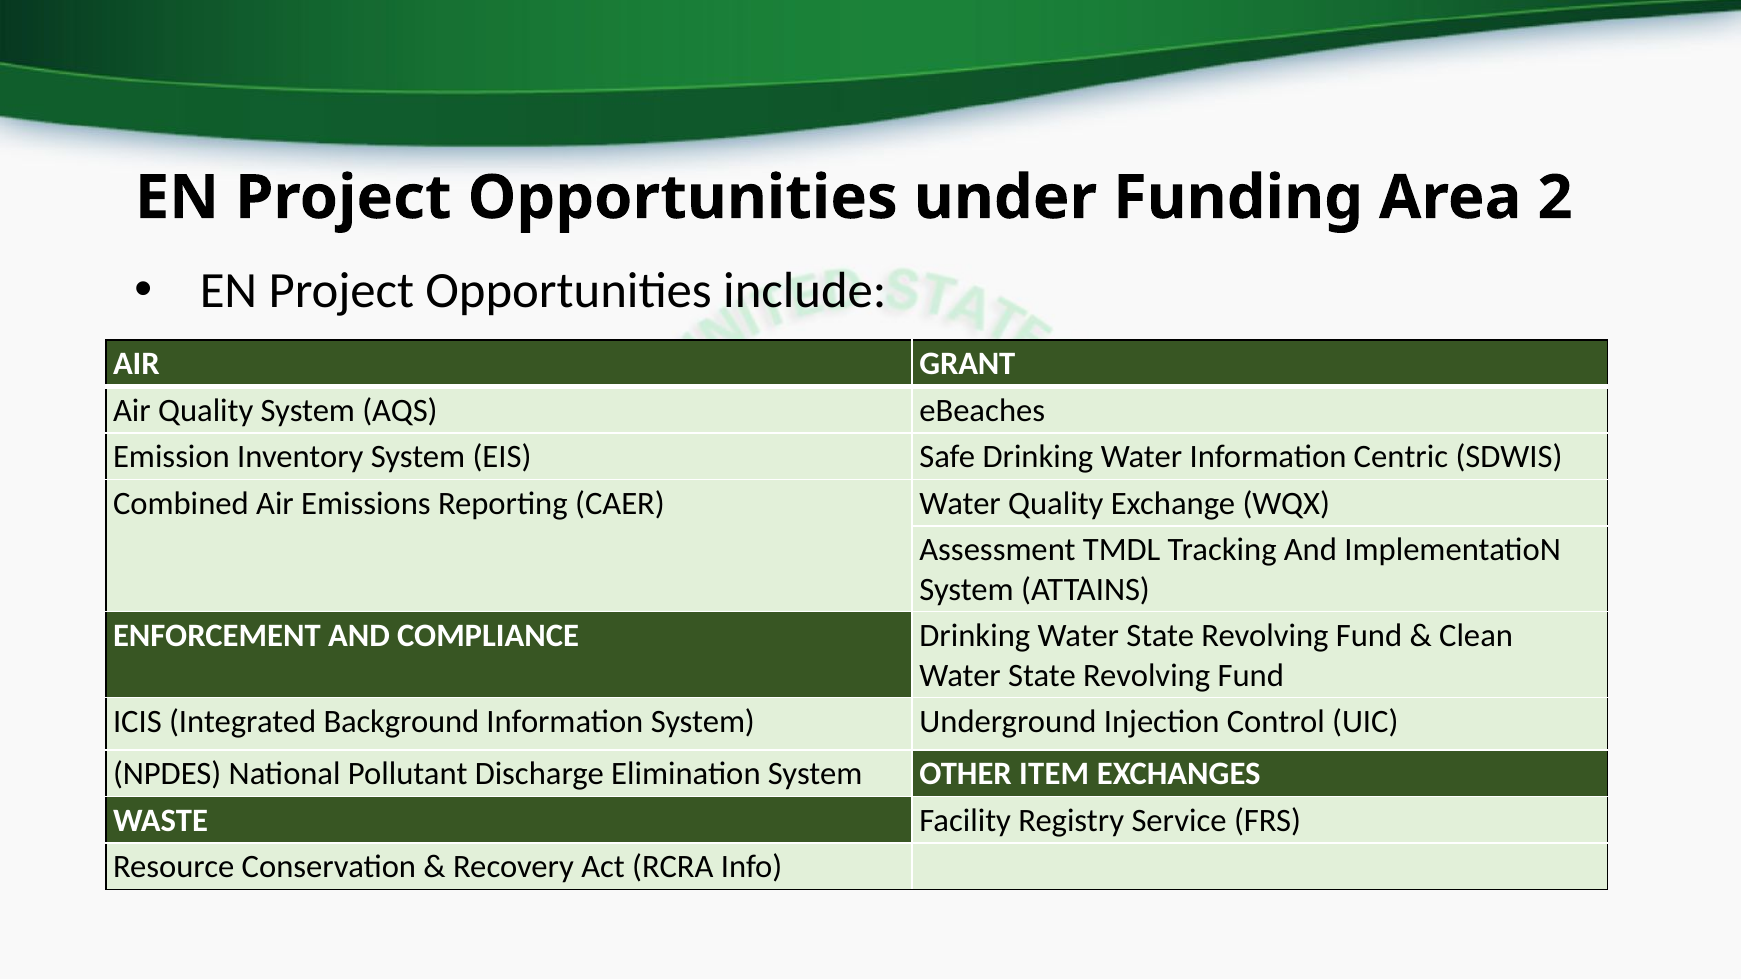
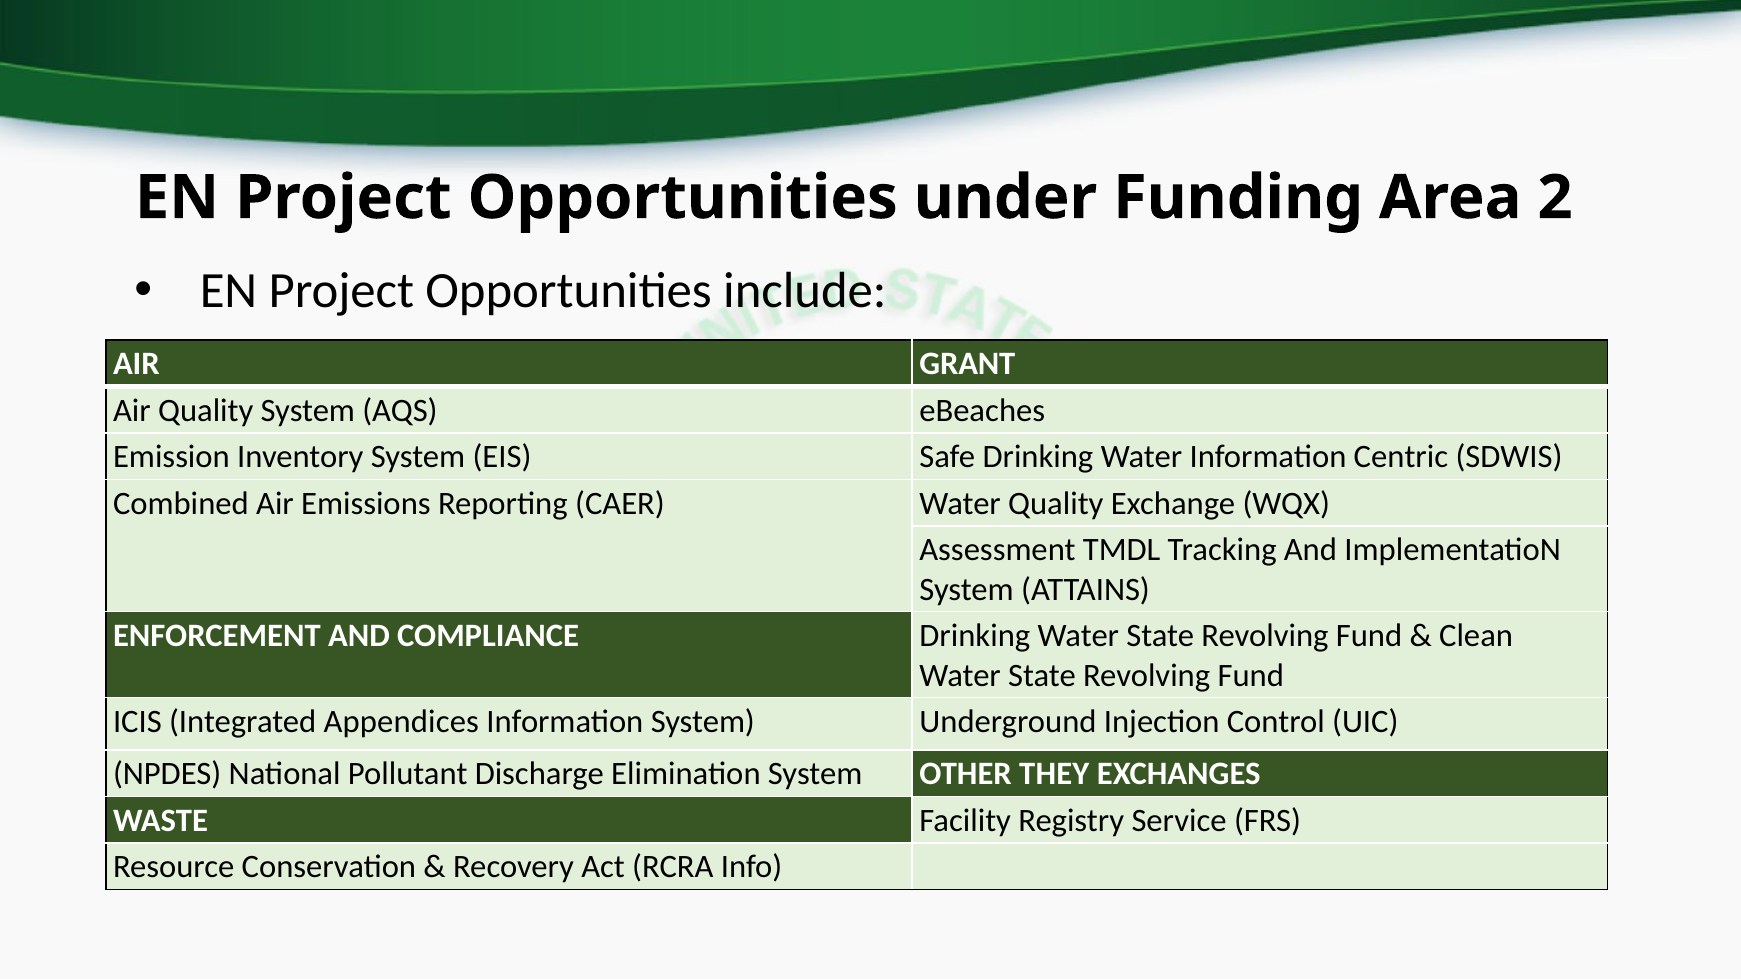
Background: Background -> Appendices
ITEM: ITEM -> THEY
